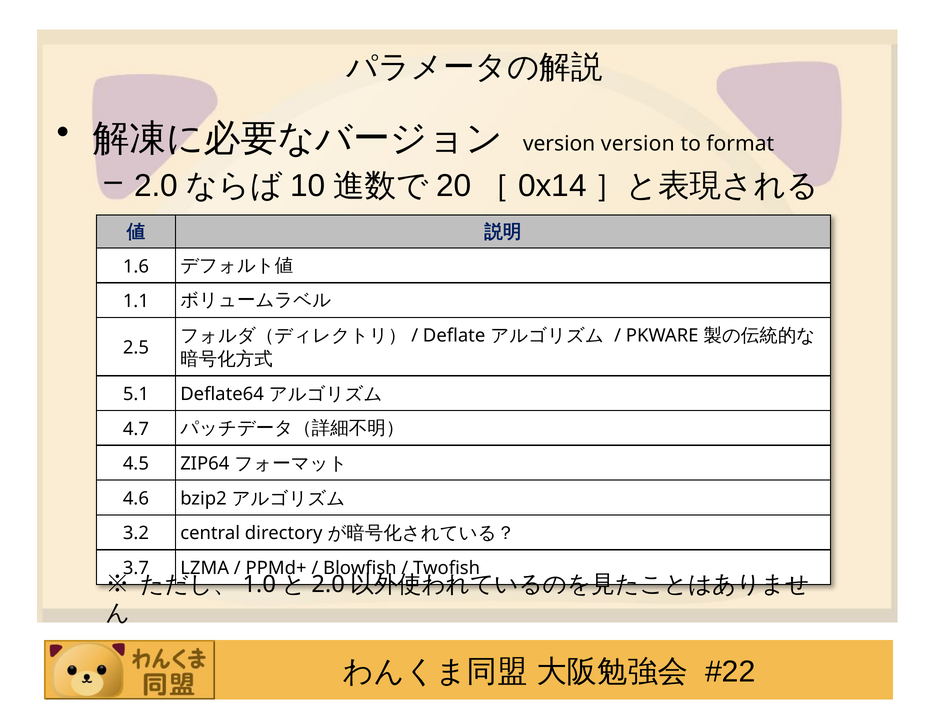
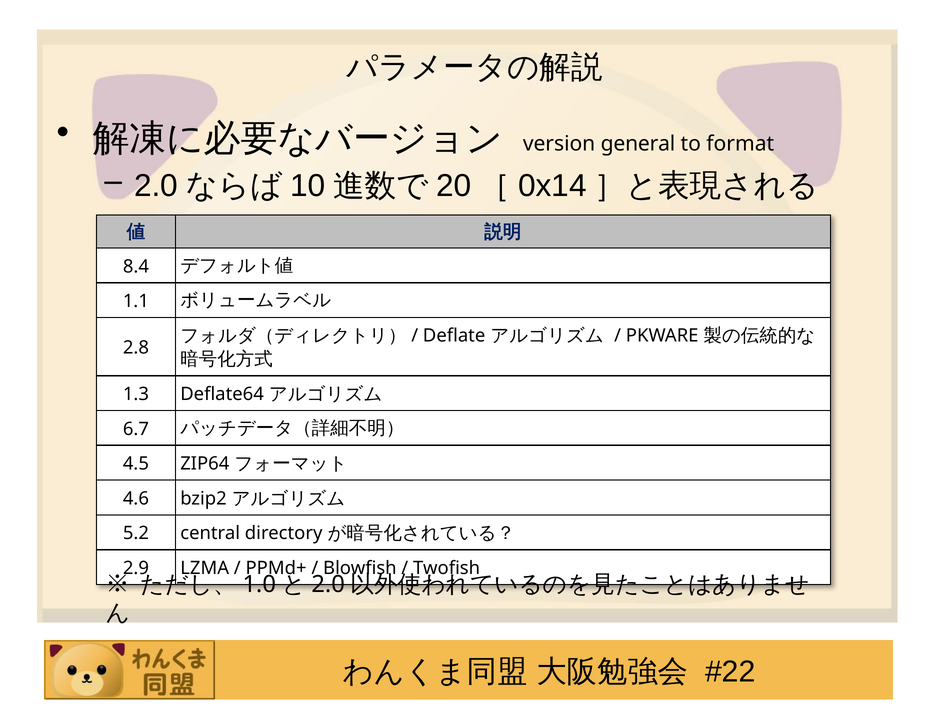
version version: version -> general
1.6: 1.6 -> 8.4
2.5: 2.5 -> 2.8
5.1: 5.1 -> 1.3
4.7: 4.7 -> 6.7
3.2: 3.2 -> 5.2
3.7: 3.7 -> 2.9
